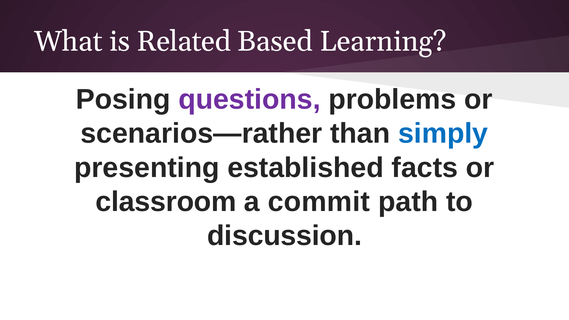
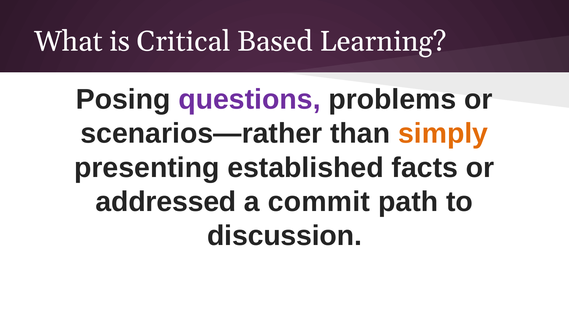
Related: Related -> Critical
simply colour: blue -> orange
classroom: classroom -> addressed
